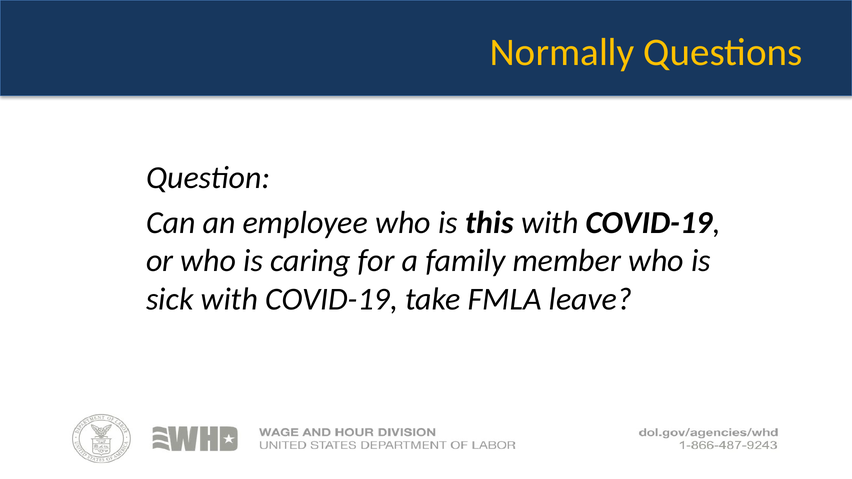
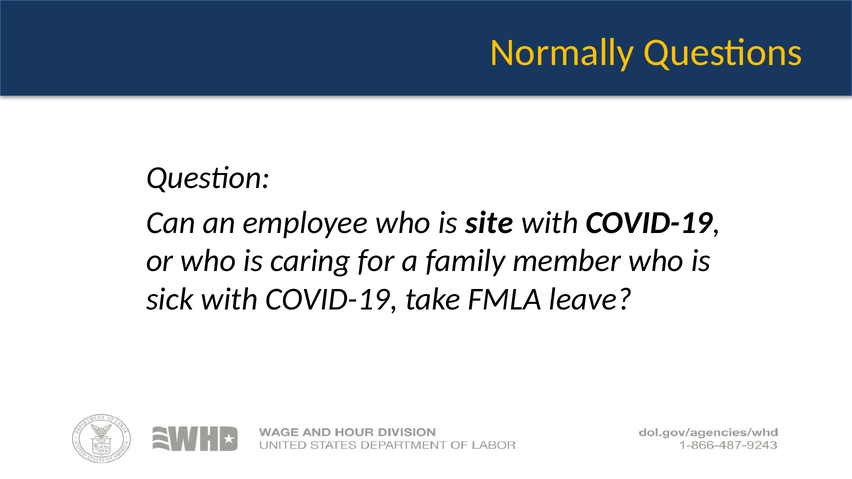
this: this -> site
